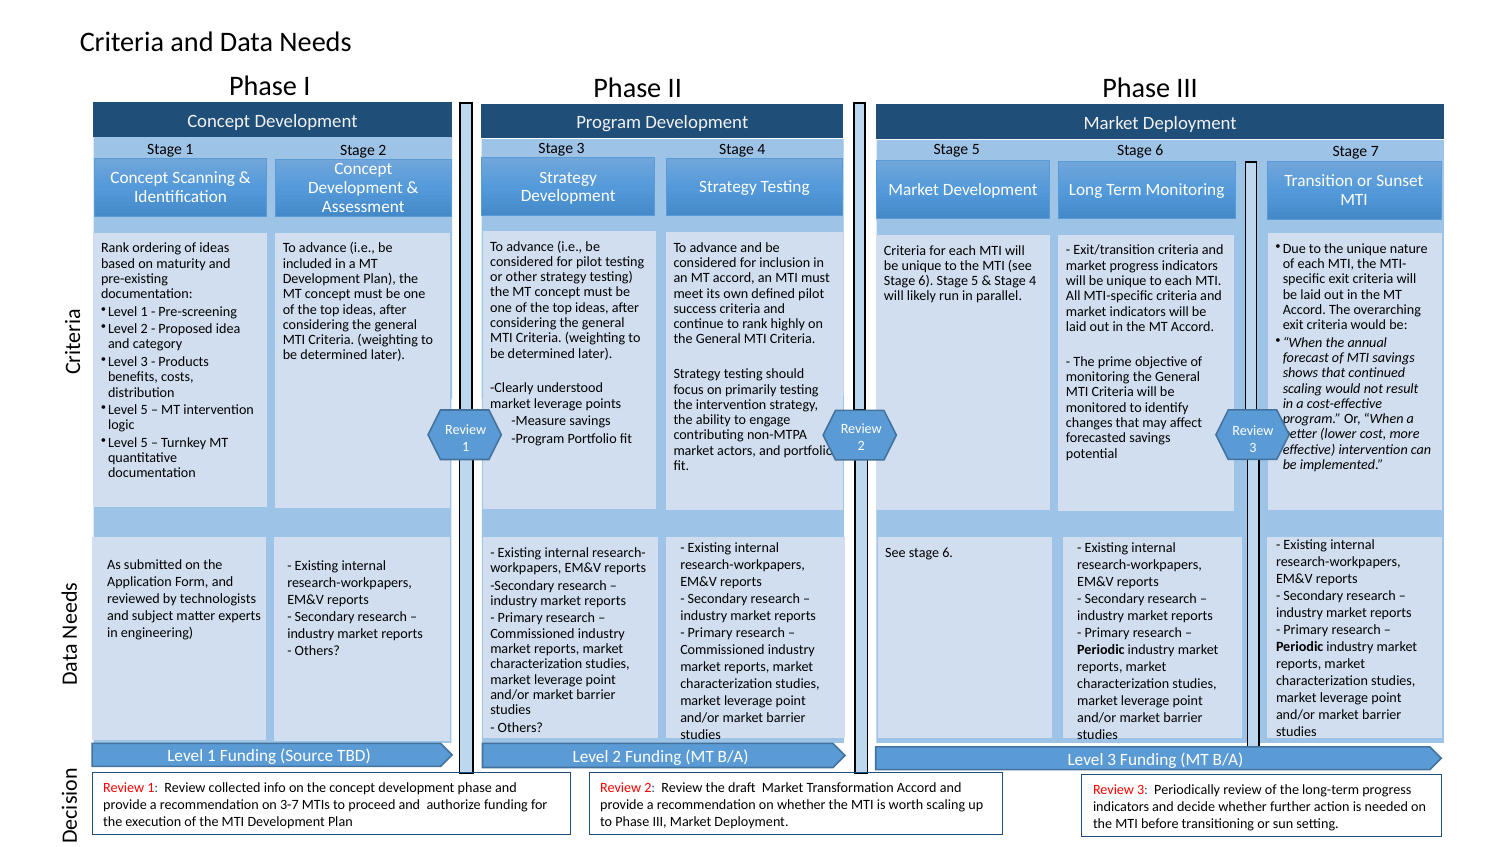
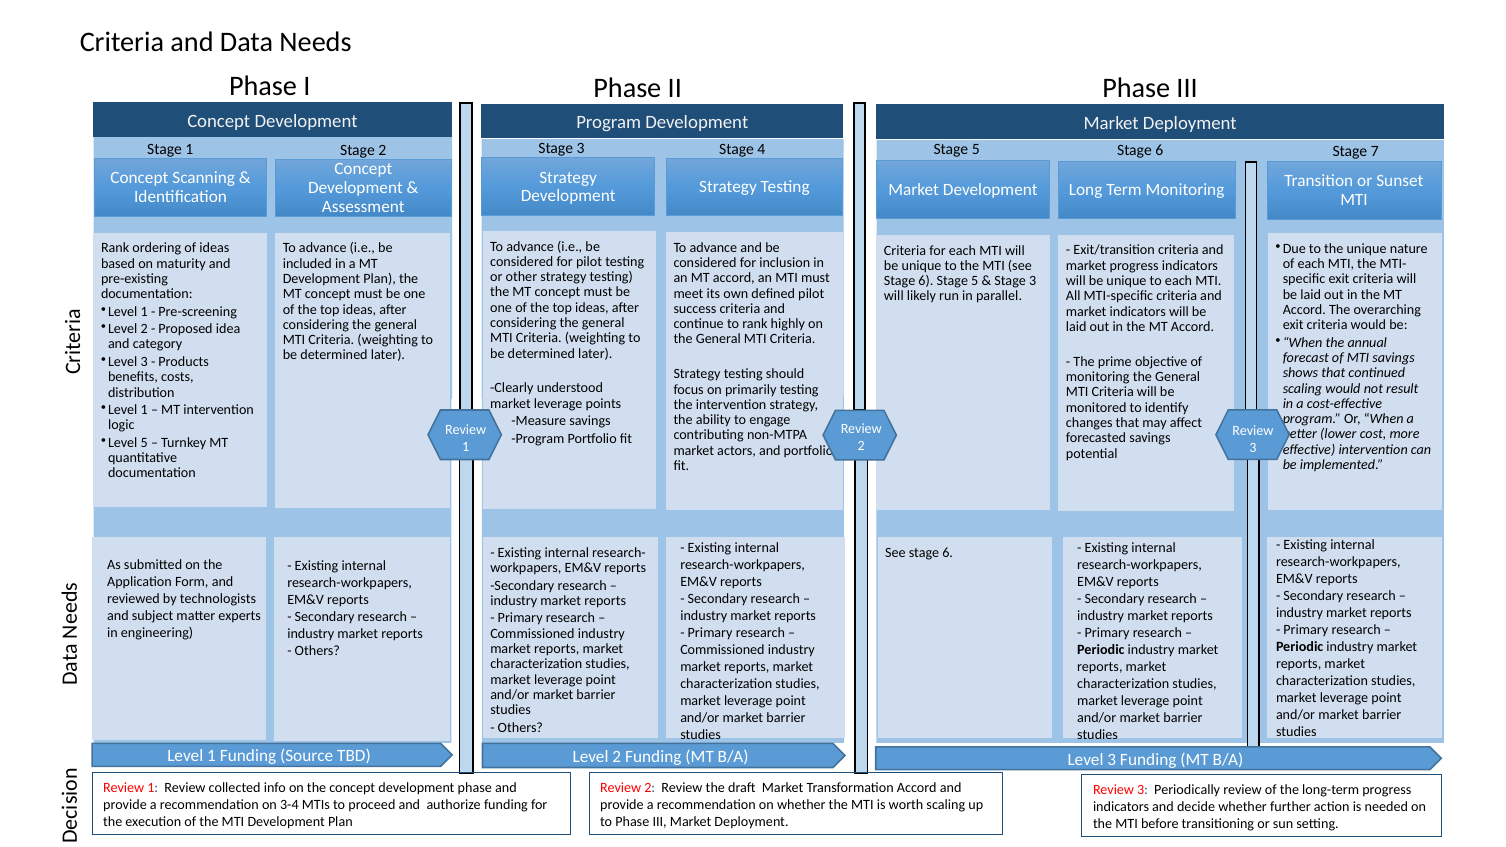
4 at (1033, 281): 4 -> 3
5 at (144, 410): 5 -> 1
3-7: 3-7 -> 3-4
